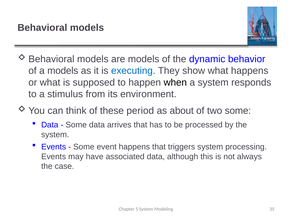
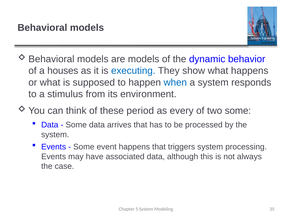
a models: models -> houses
when colour: black -> blue
about: about -> every
